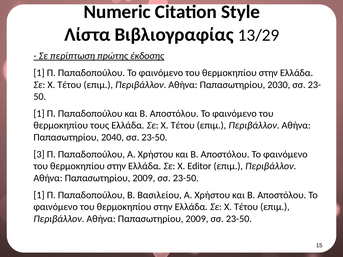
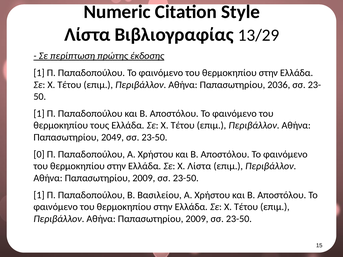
2030: 2030 -> 2036
2040: 2040 -> 2049
3: 3 -> 0
Χ Editor: Editor -> Λίστα
